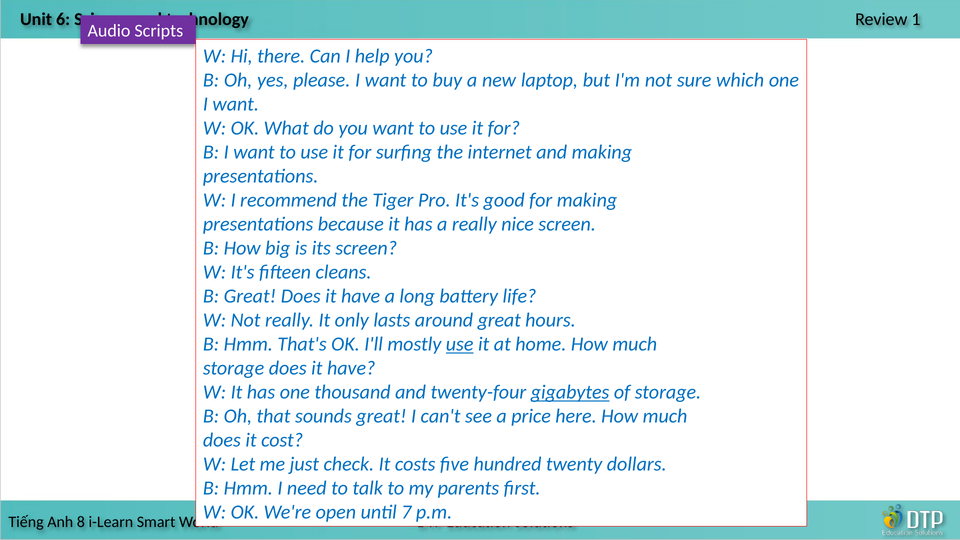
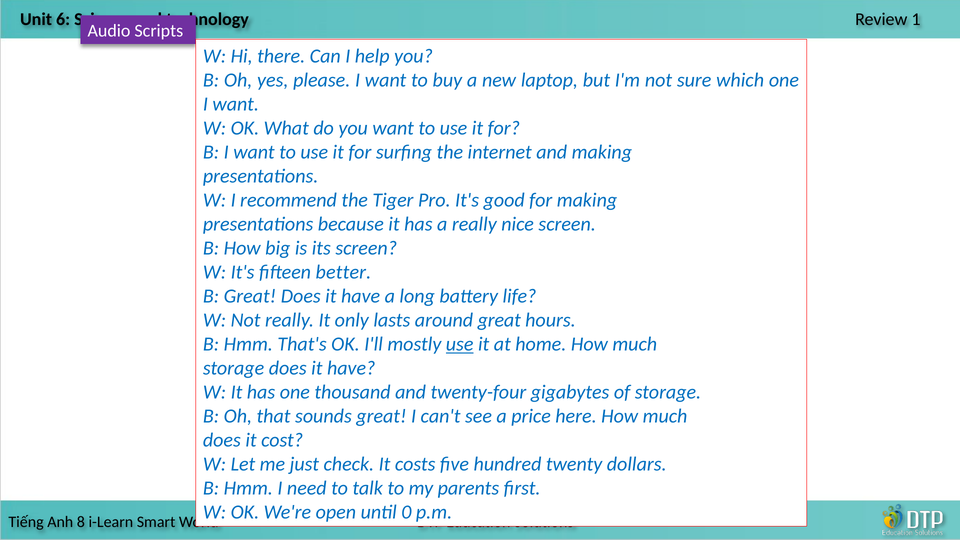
cleans: cleans -> better
gigabytes underline: present -> none
7: 7 -> 0
